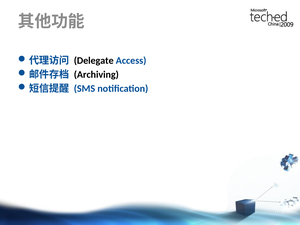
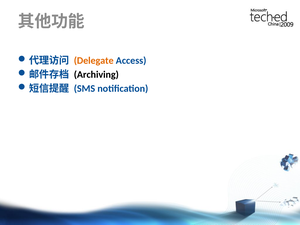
Delegate colour: black -> orange
